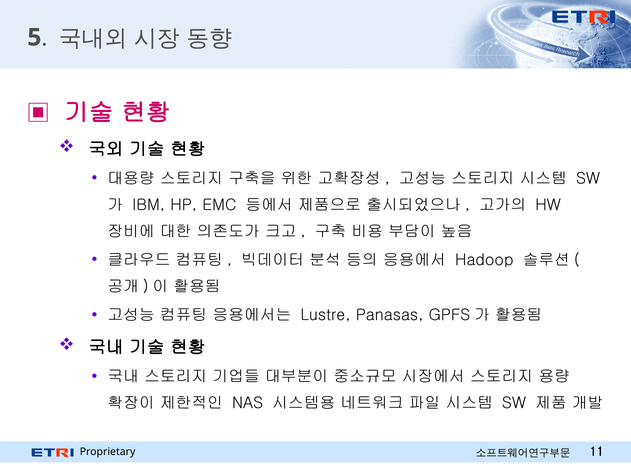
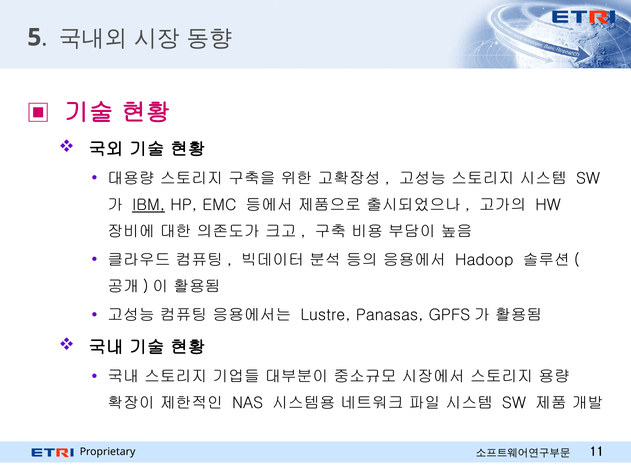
IBM underline: none -> present
